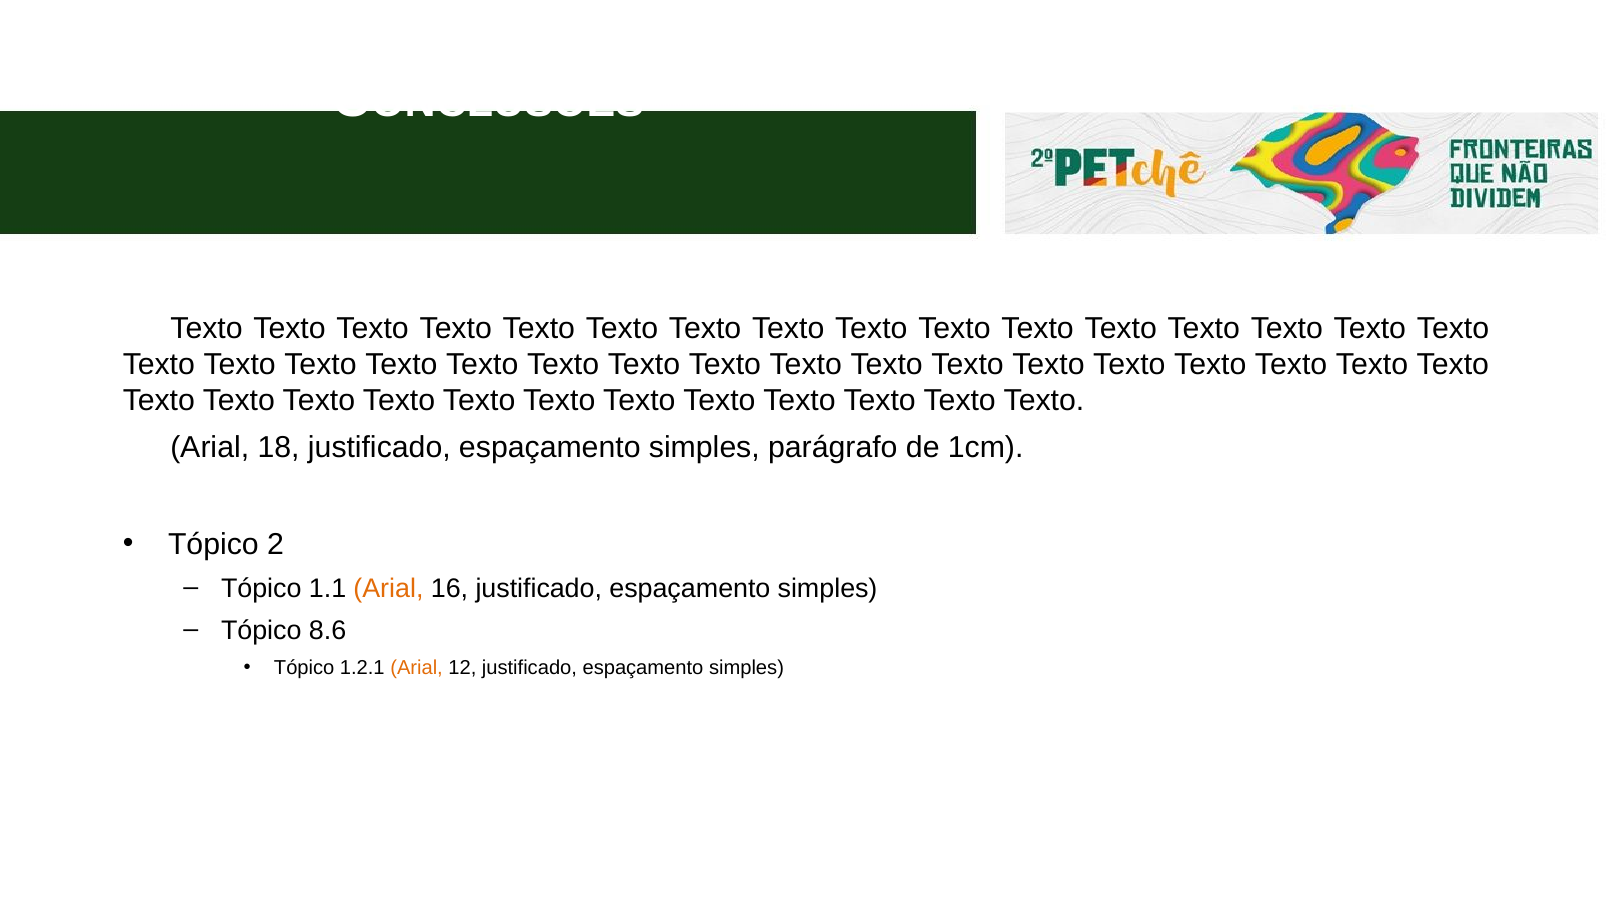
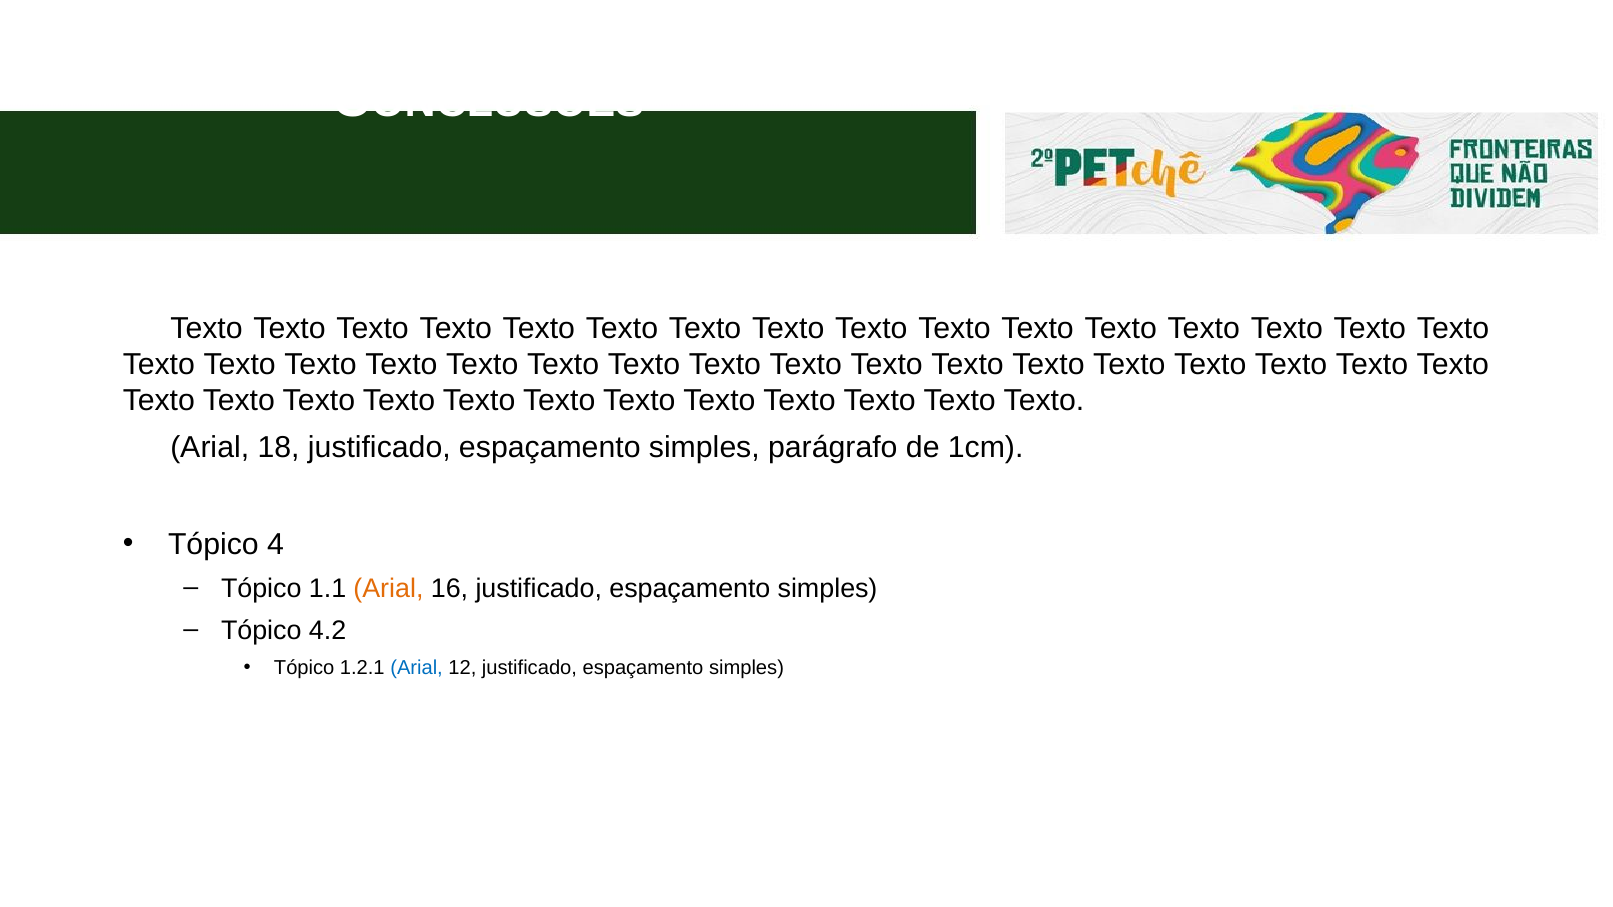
2: 2 -> 4
8.6: 8.6 -> 4.2
Arial at (417, 669) colour: orange -> blue
